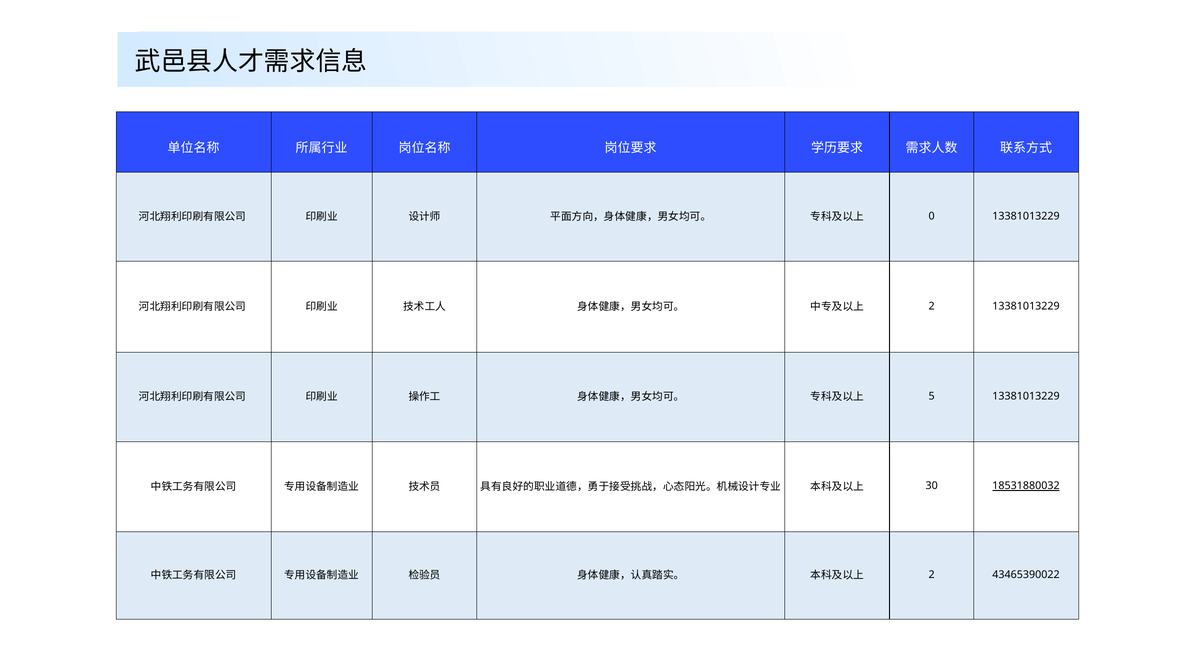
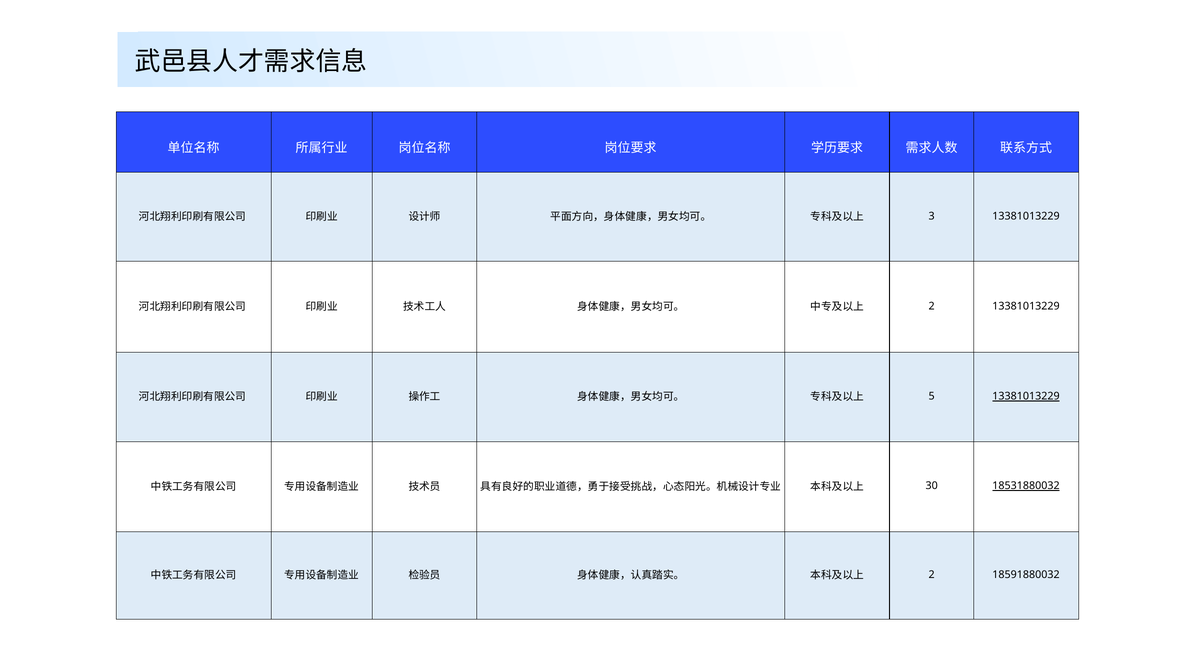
0: 0 -> 3
13381013229 at (1026, 396) underline: none -> present
43465390022: 43465390022 -> 18591880032
